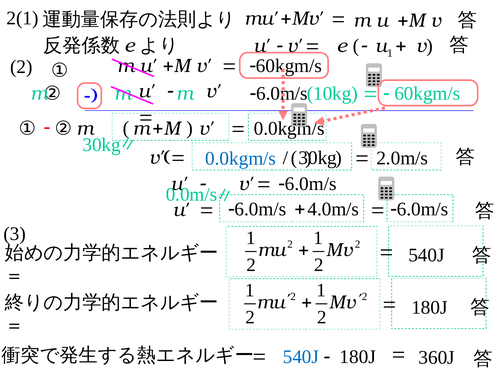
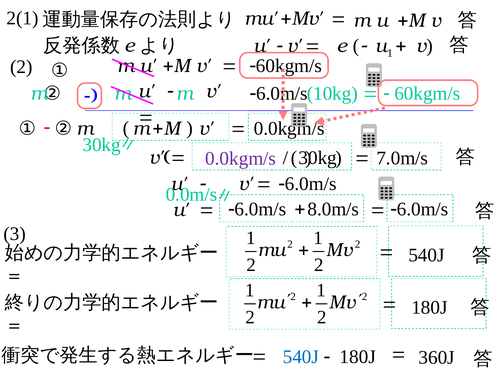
2.0m/s: 2.0m/s -> 7.0m/s
0.0kgm/s at (241, 159) colour: blue -> purple
4.0m/s: 4.0m/s -> 8.0m/s
